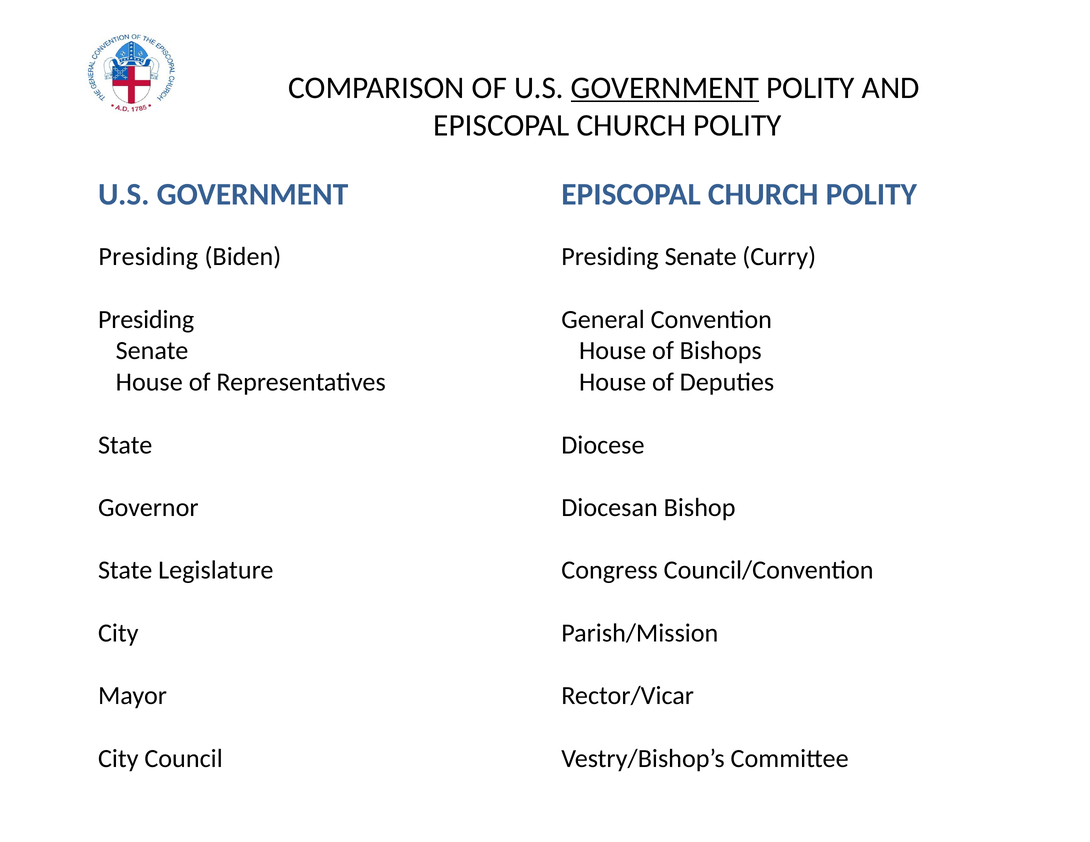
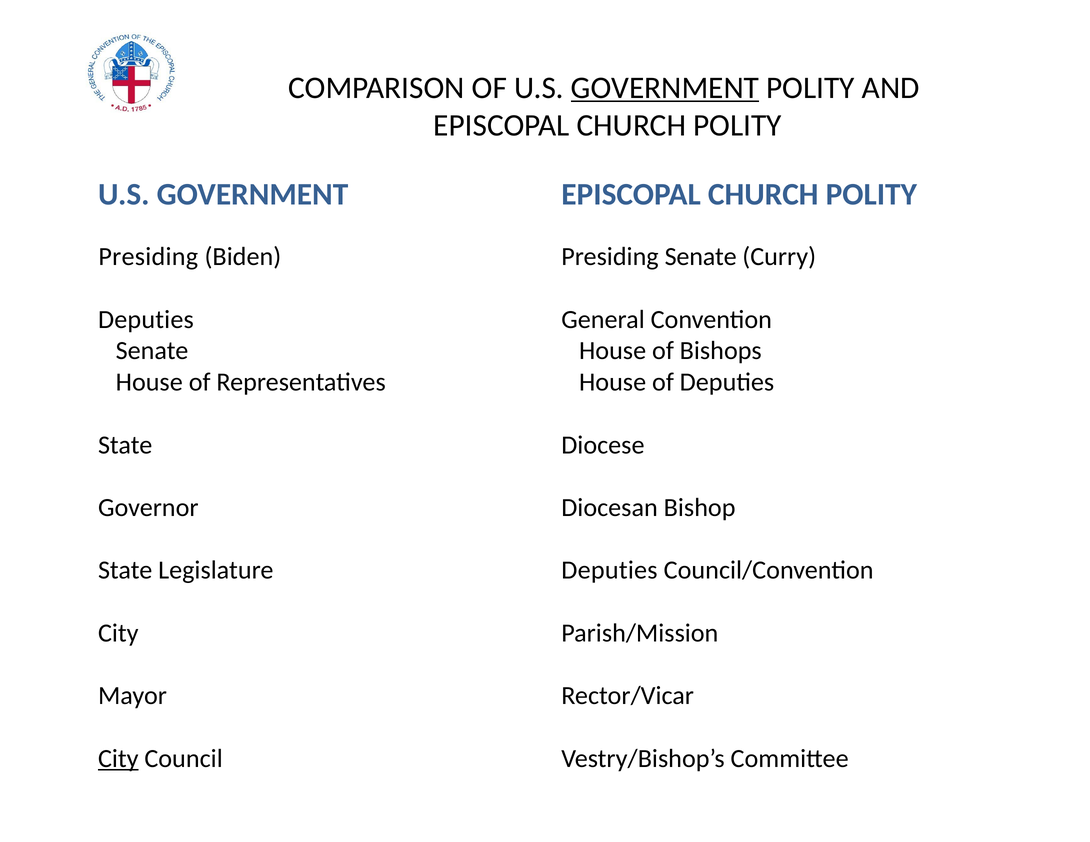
Presiding at (146, 320): Presiding -> Deputies
Congress at (610, 571): Congress -> Deputies
City at (118, 759) underline: none -> present
